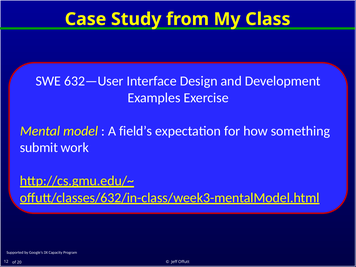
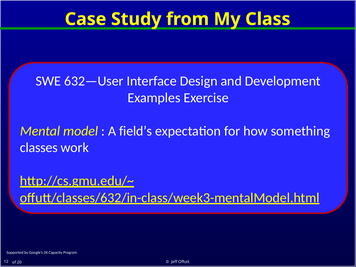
submit: submit -> classes
